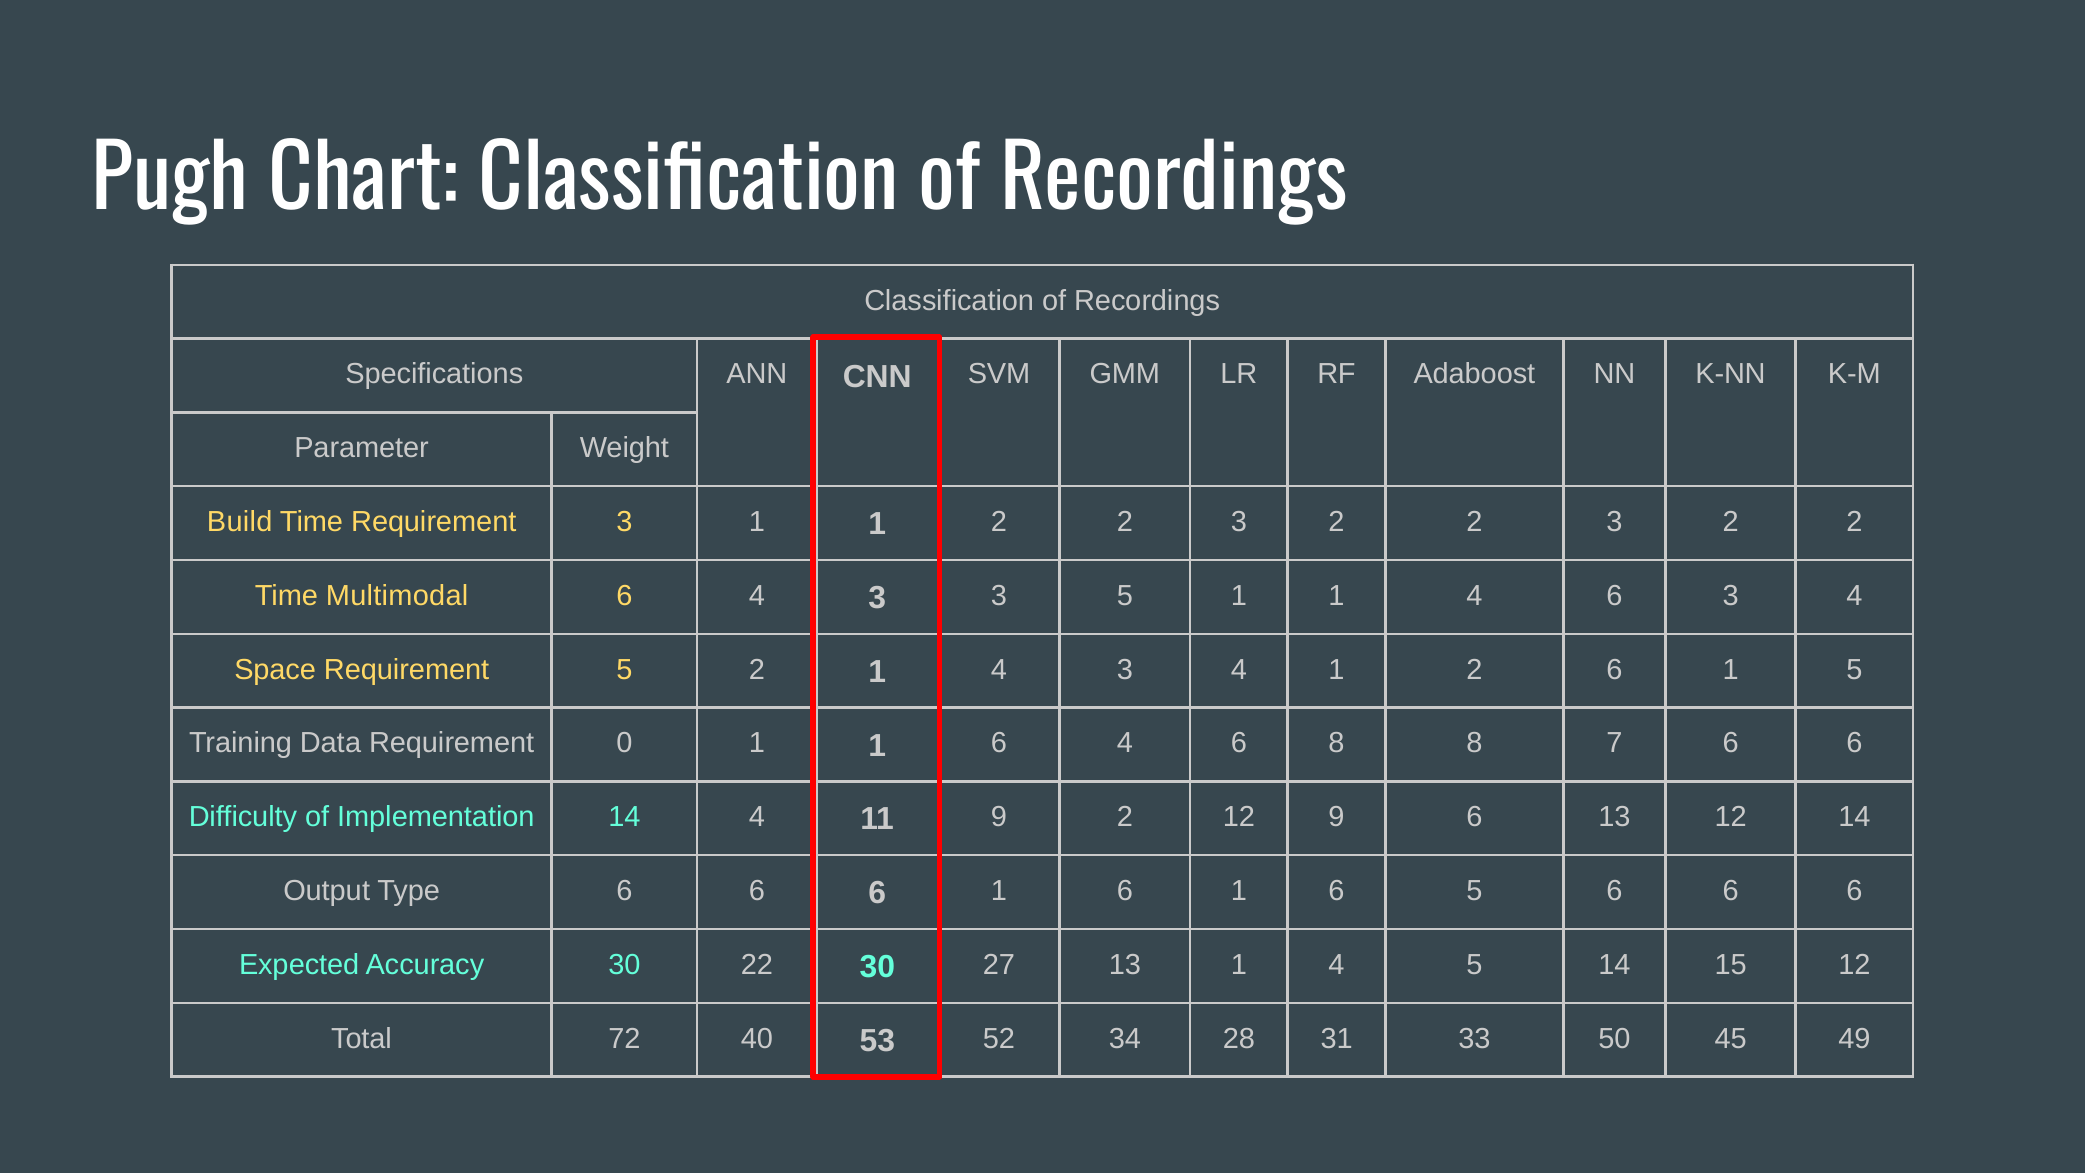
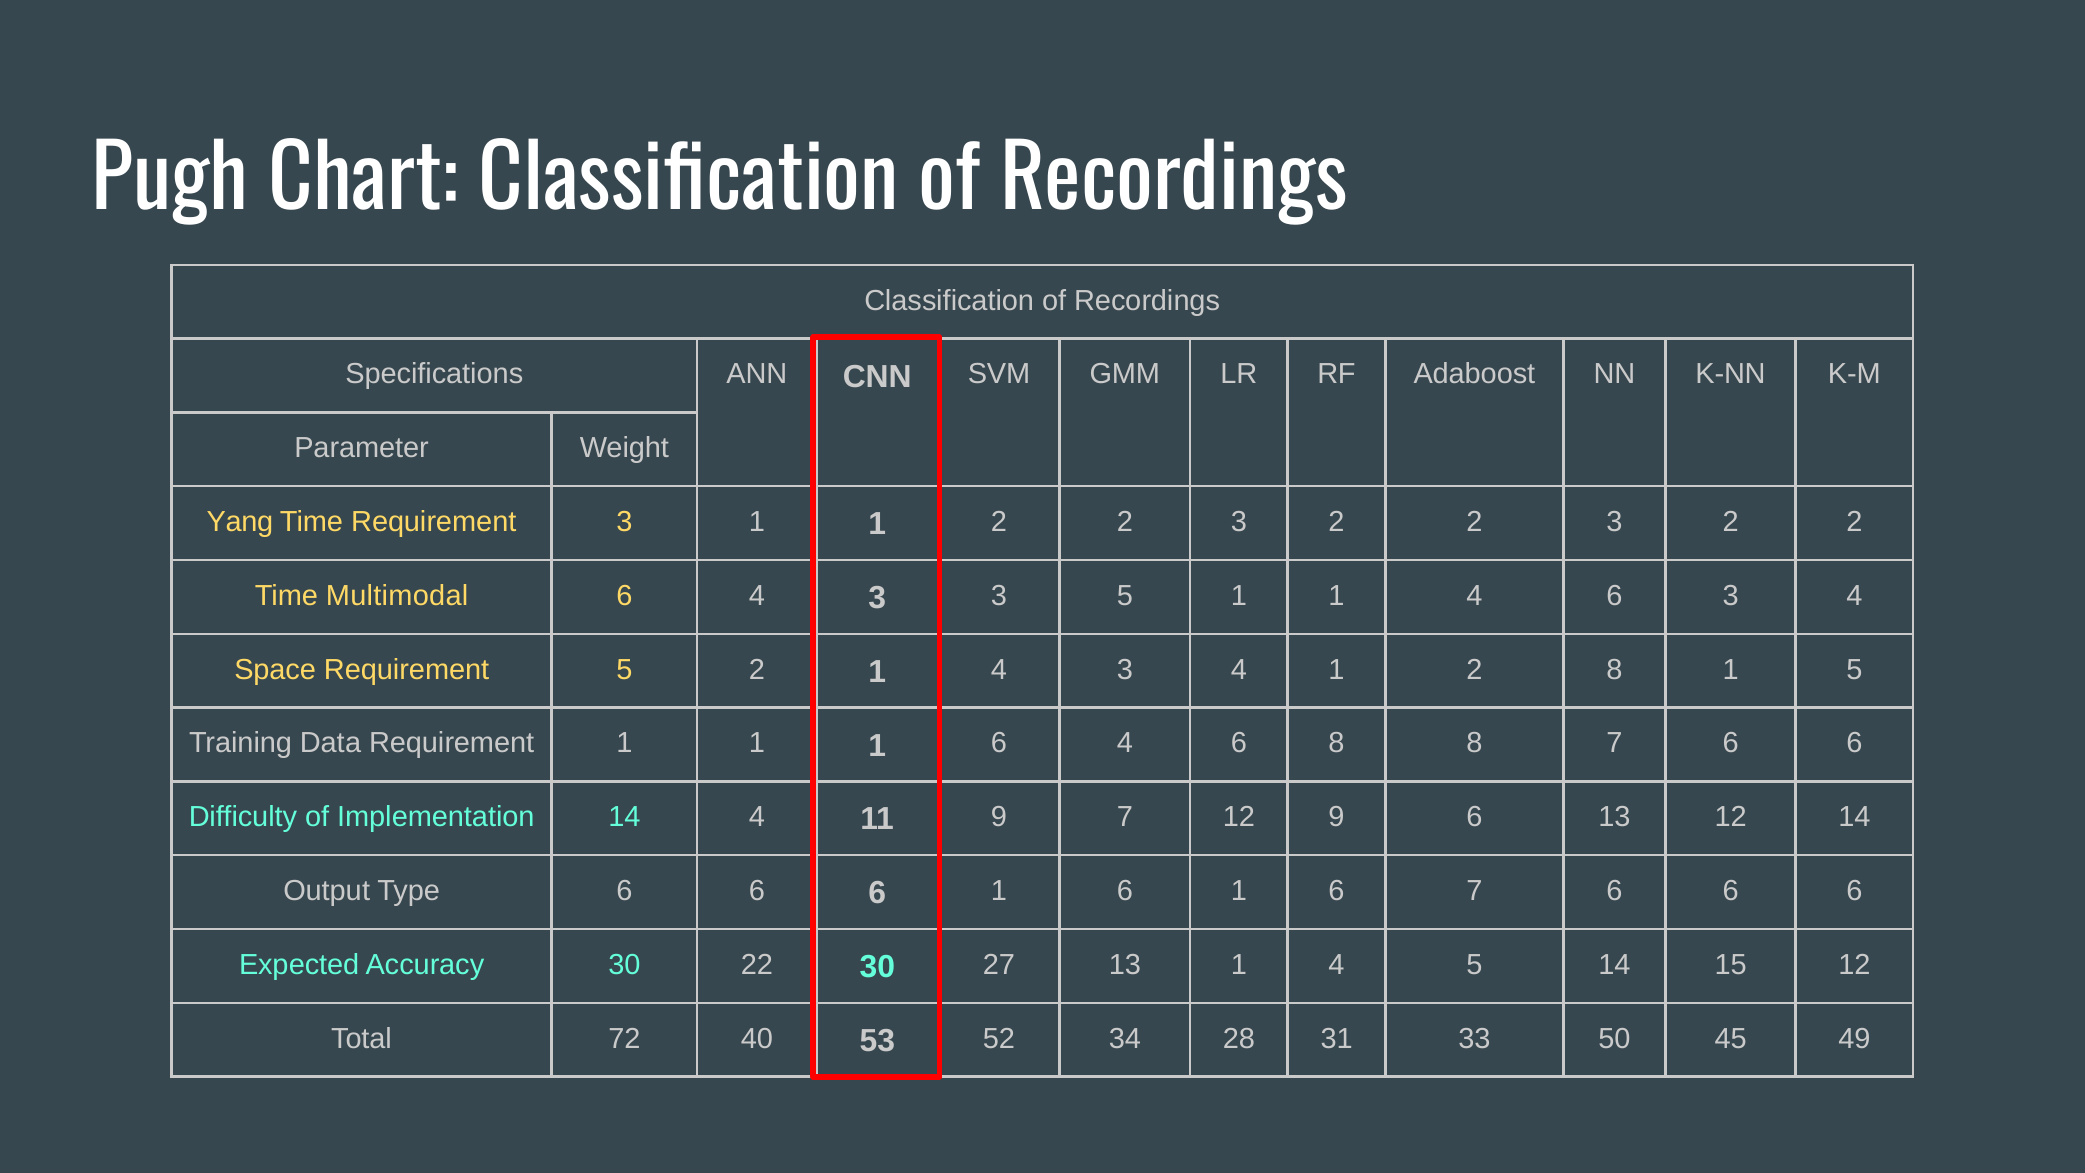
Build: Build -> Yang
2 6: 6 -> 8
Requirement 0: 0 -> 1
9 2: 2 -> 7
6 5: 5 -> 7
